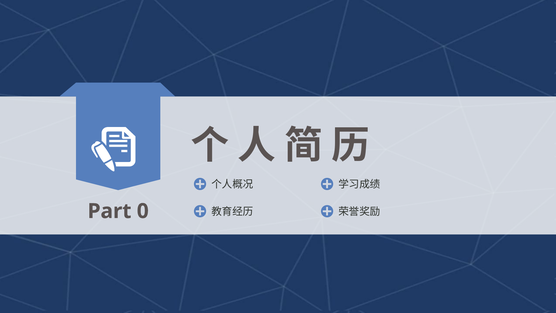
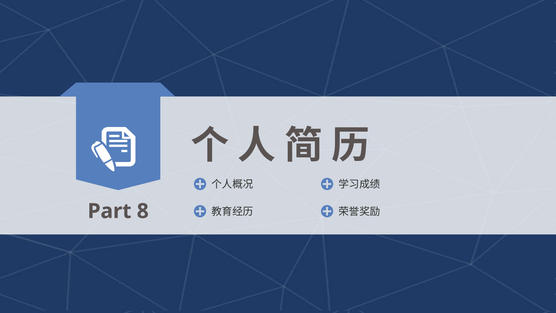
0: 0 -> 8
